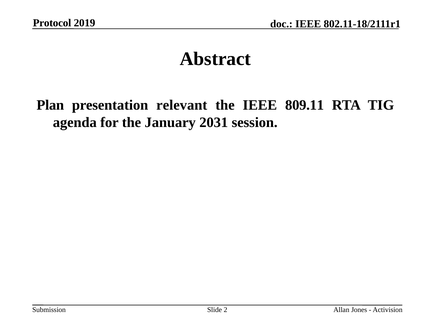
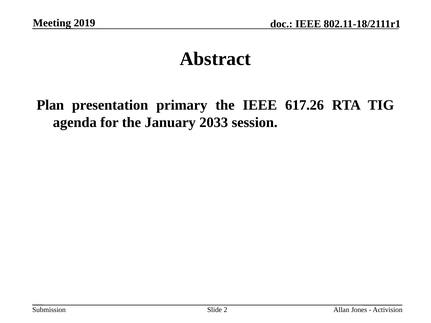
Protocol: Protocol -> Meeting
relevant: relevant -> primary
809.11: 809.11 -> 617.26
2031: 2031 -> 2033
